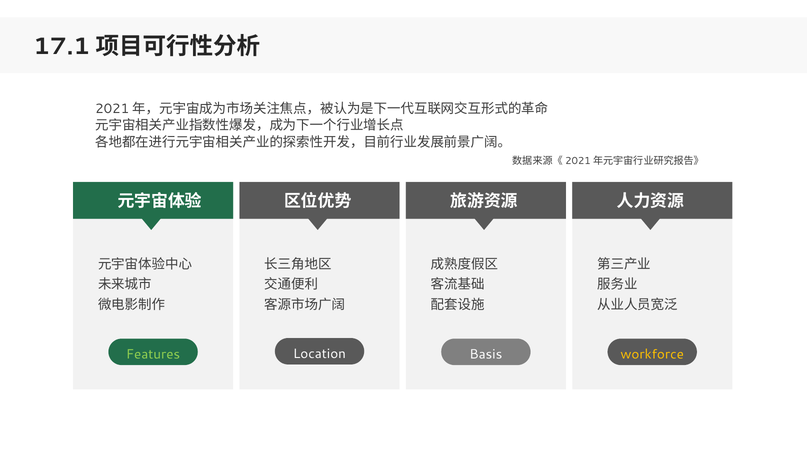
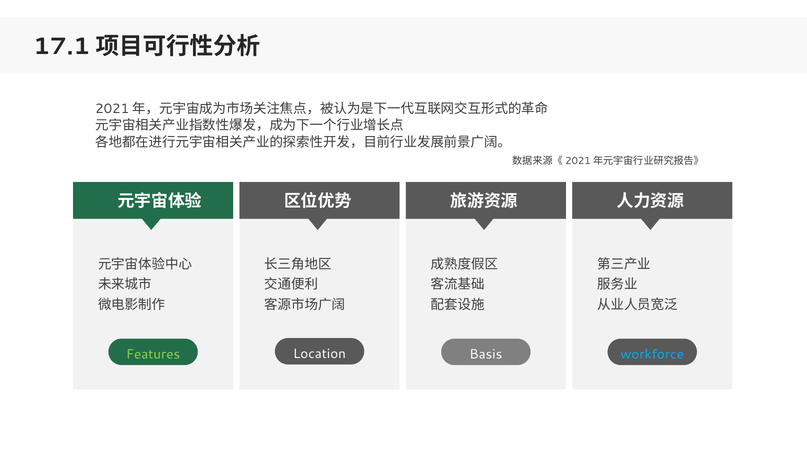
workforce colour: yellow -> light blue
